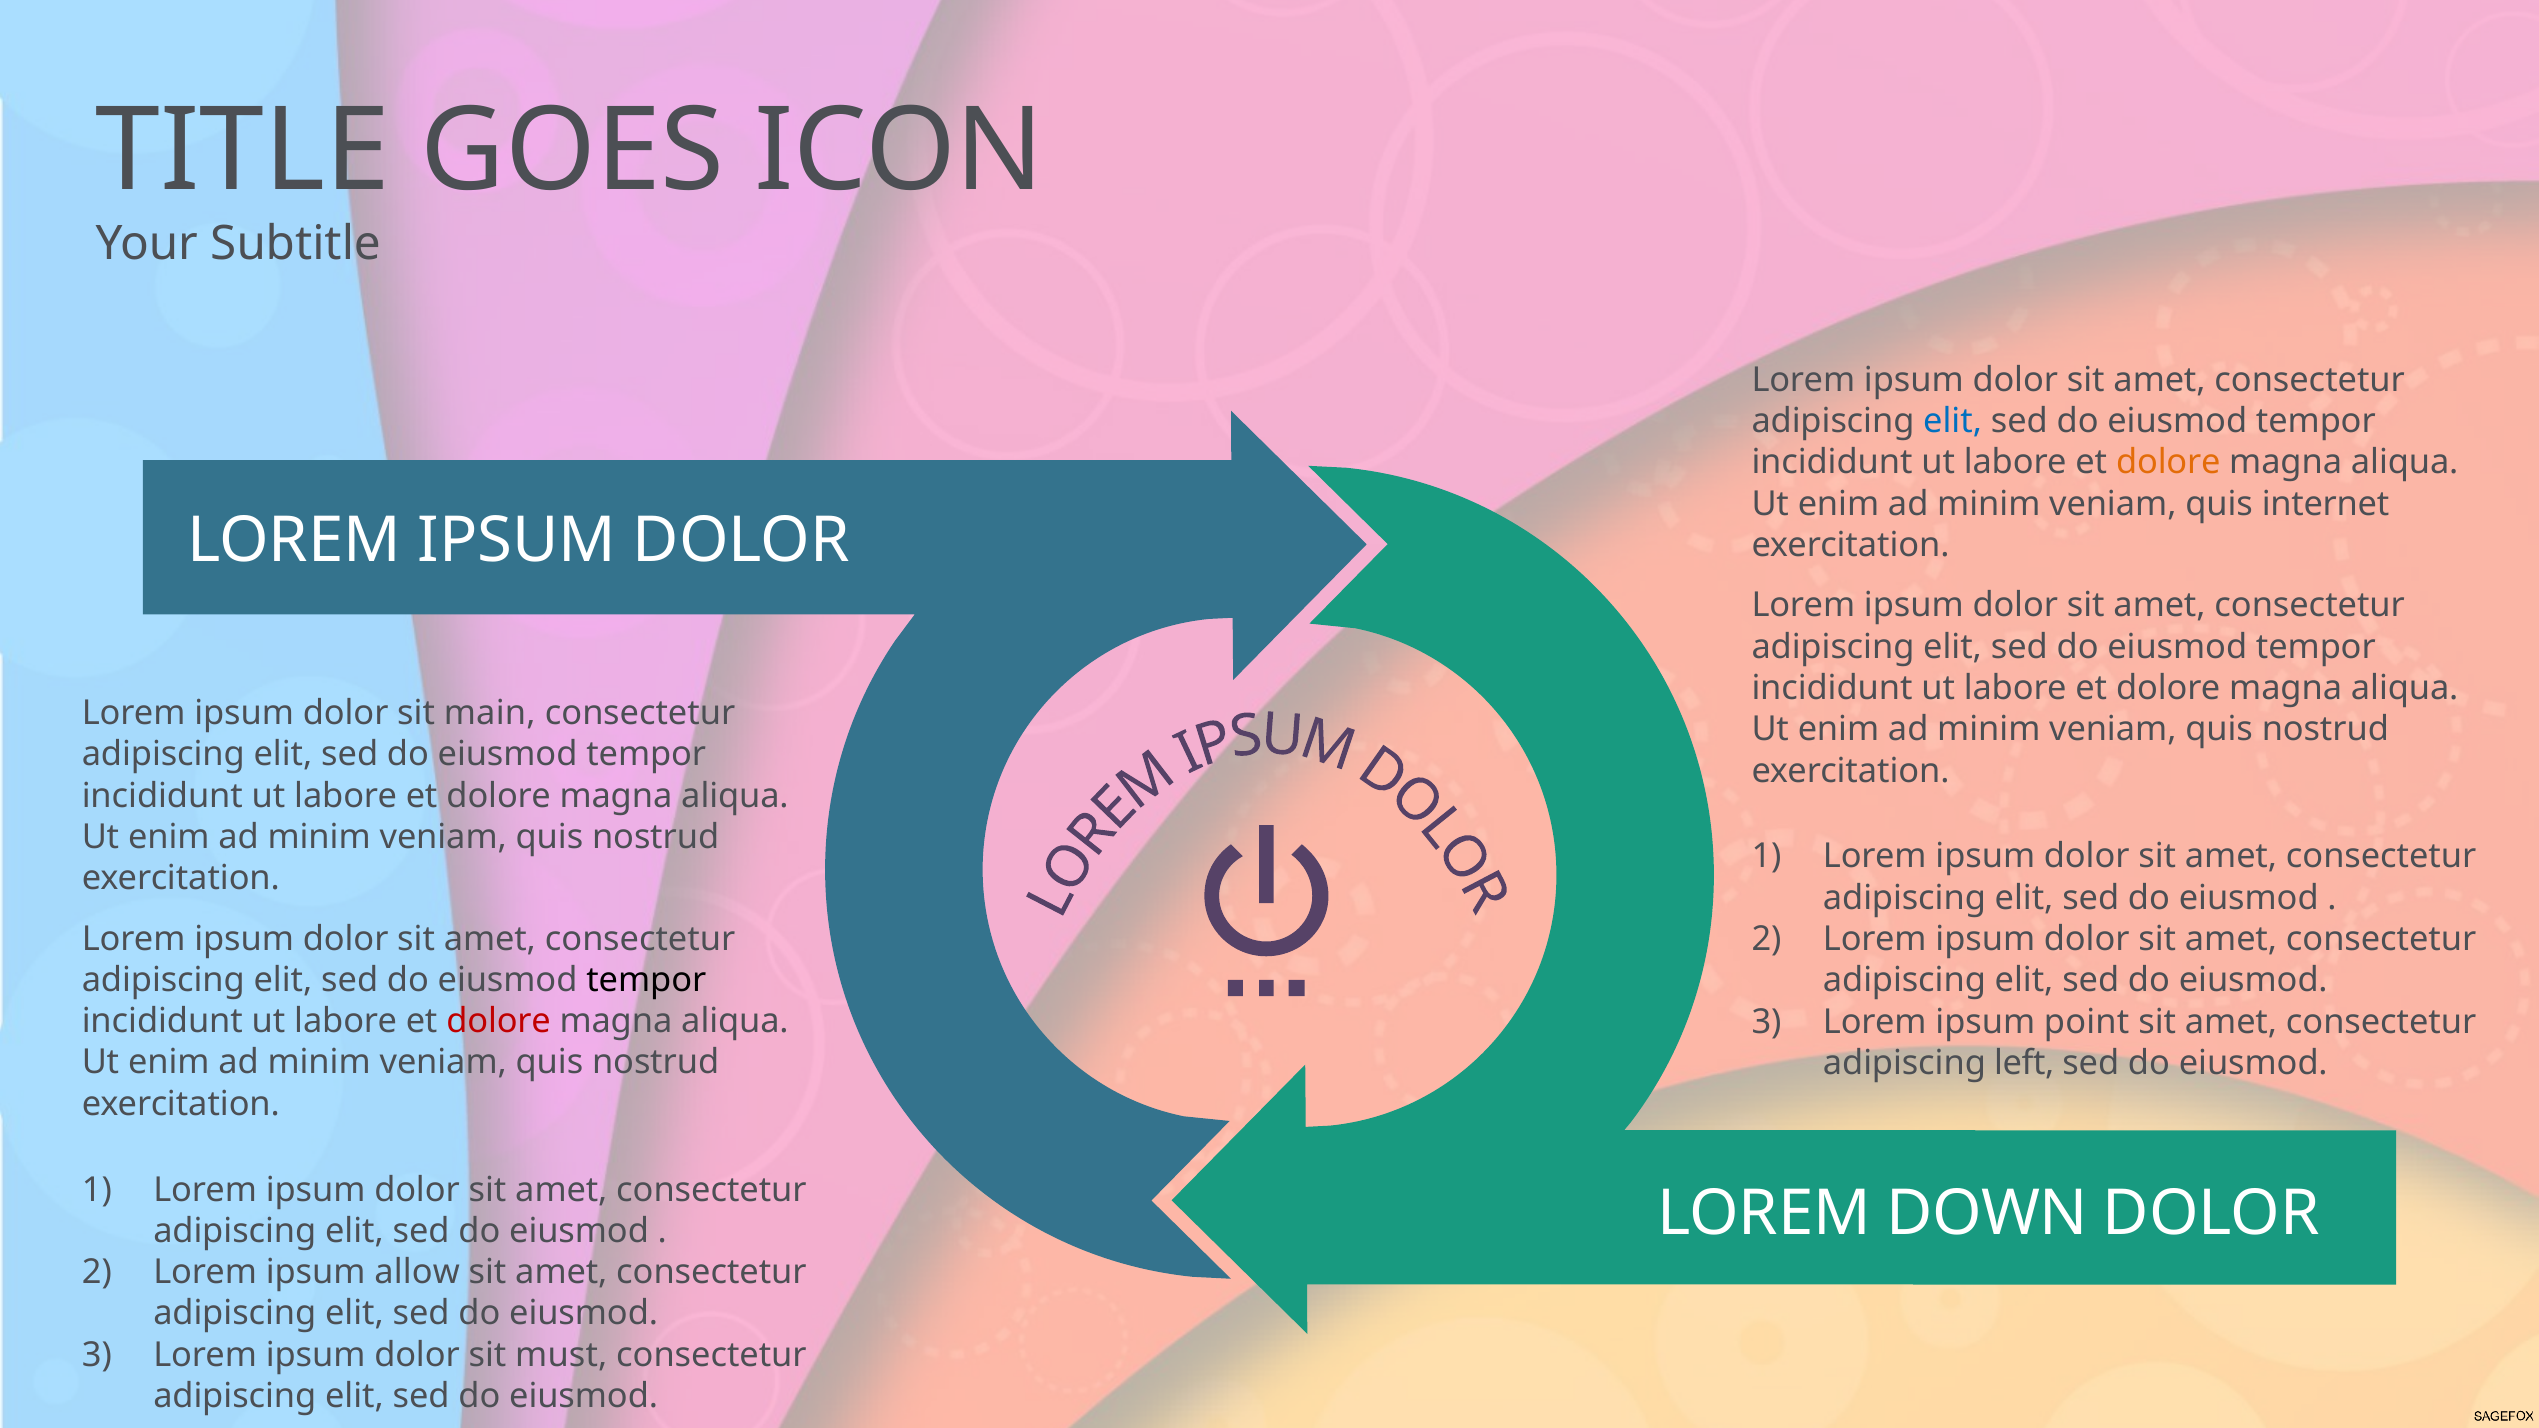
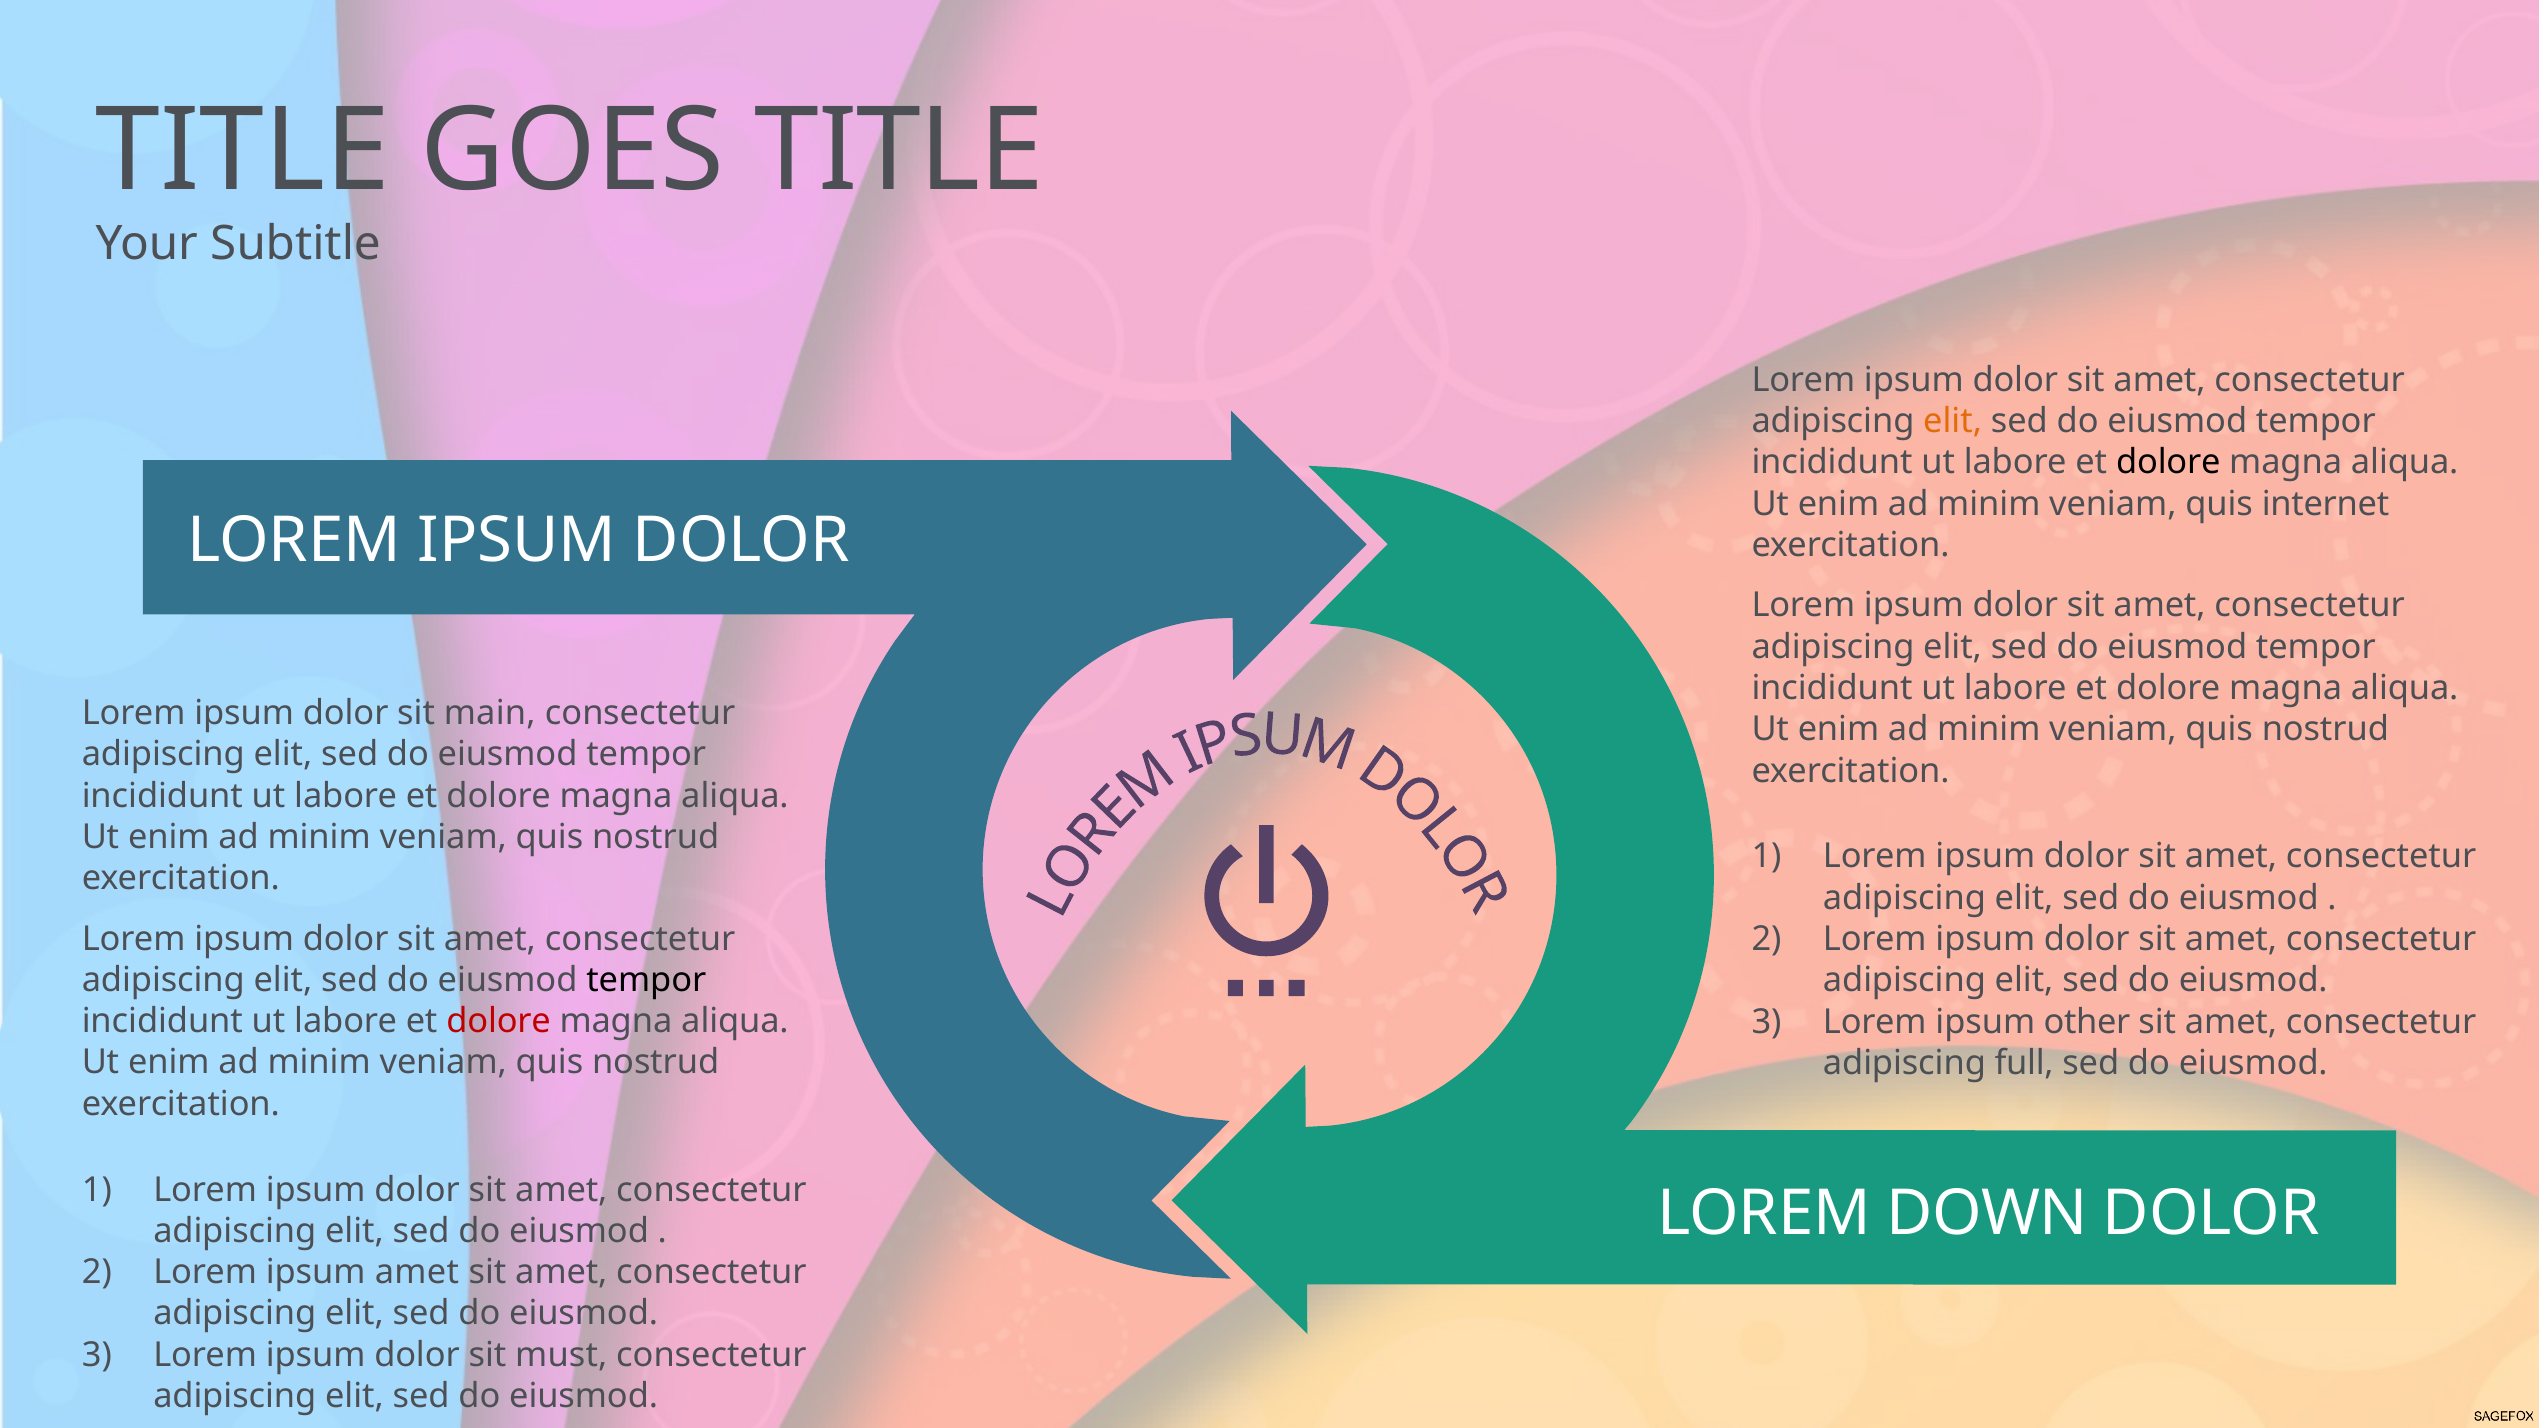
GOES ICON: ICON -> TITLE
elit at (1953, 421) colour: blue -> orange
dolore at (2168, 463) colour: orange -> black
point: point -> other
left: left -> full
ipsum allow: allow -> amet
